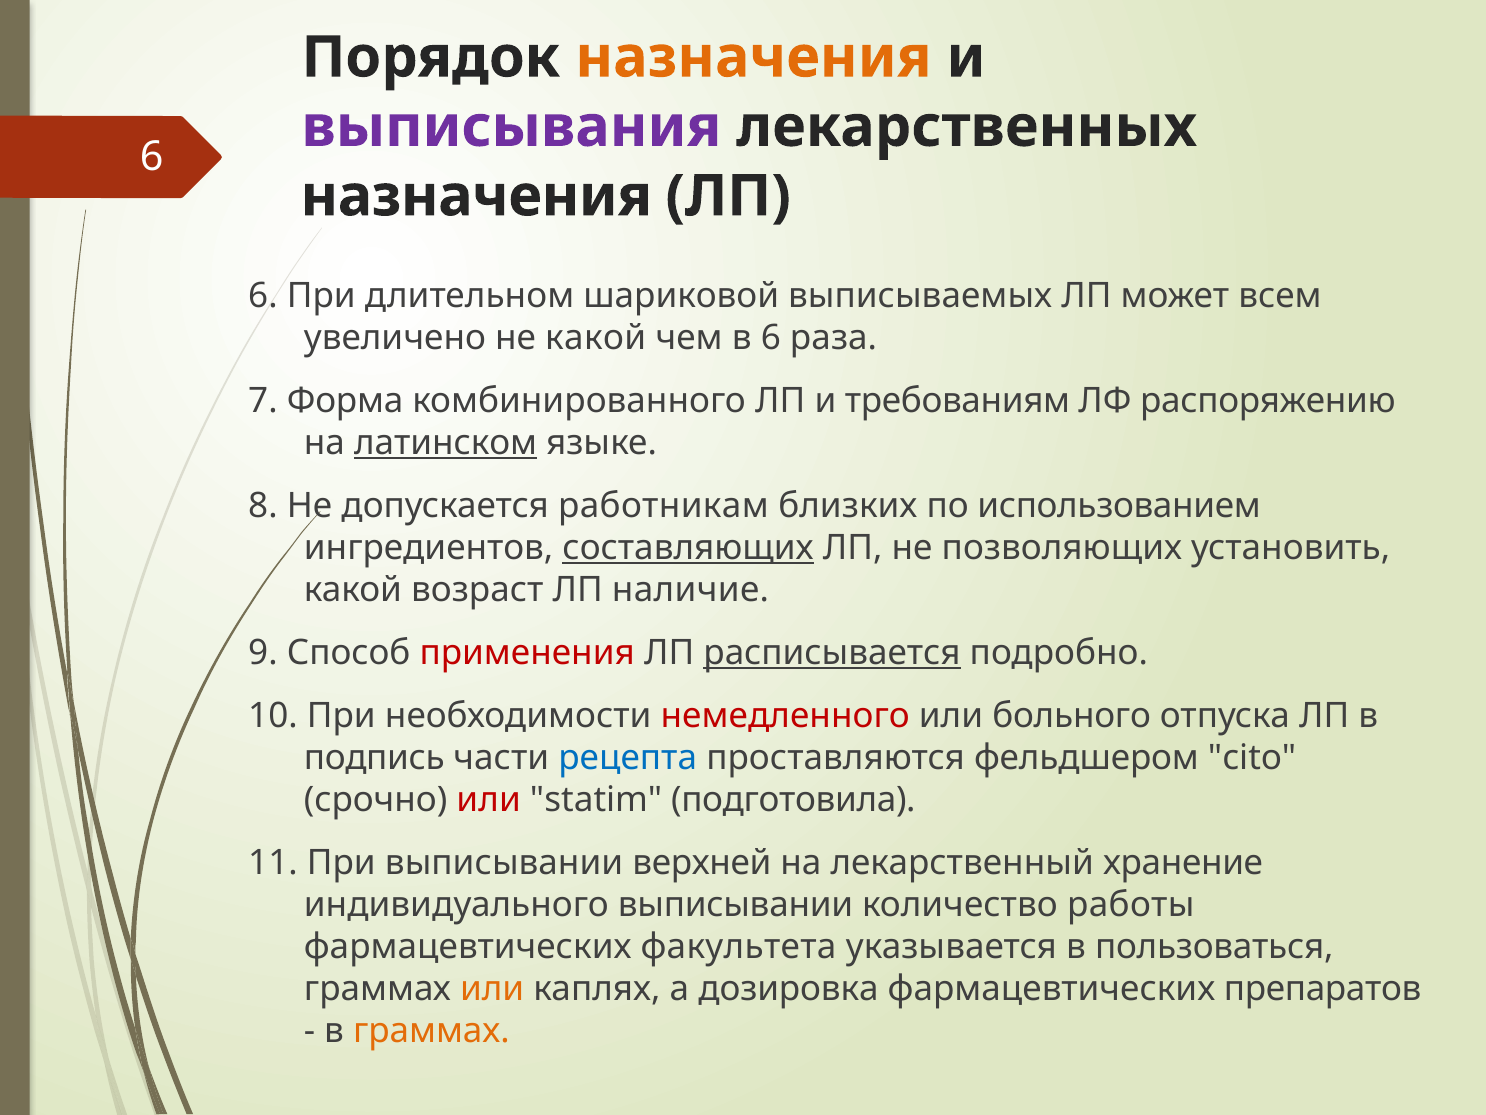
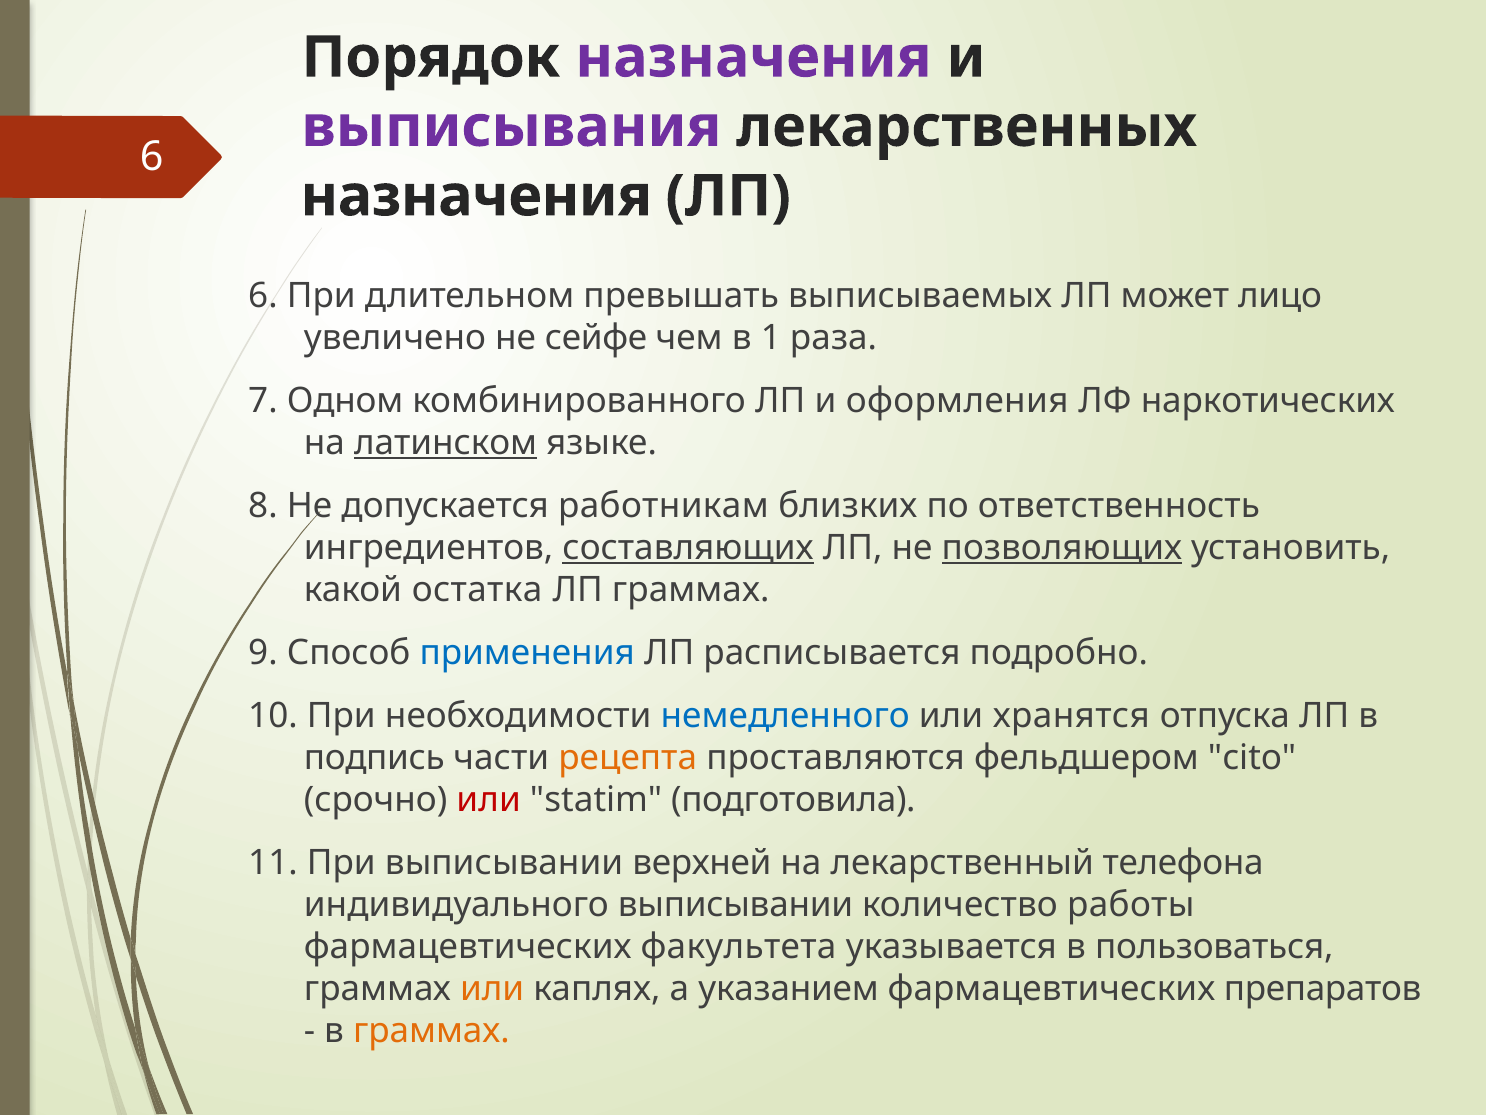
назначения at (753, 57) colour: orange -> purple
шариковой: шариковой -> превышать
всем: всем -> лицо
не какой: какой -> сейфе
в 6: 6 -> 1
Форма: Форма -> Одном
требованиям: требованиям -> оформления
распоряжению: распоряжению -> наркотических
использованием: использованием -> ответственность
позволяющих underline: none -> present
возраст: возраст -> остатка
ЛП наличие: наличие -> граммах
применения colour: red -> blue
расписывается underline: present -> none
немедленного colour: red -> blue
больного: больного -> хранятся
рецепта colour: blue -> orange
хранение: хранение -> телефона
дозировка: дозировка -> указанием
